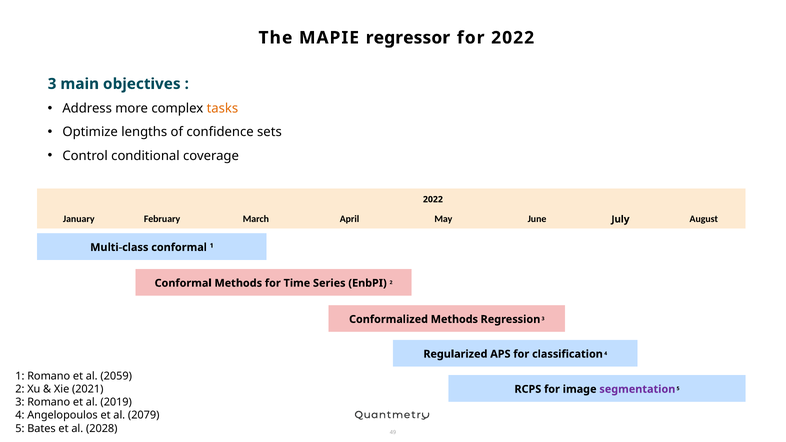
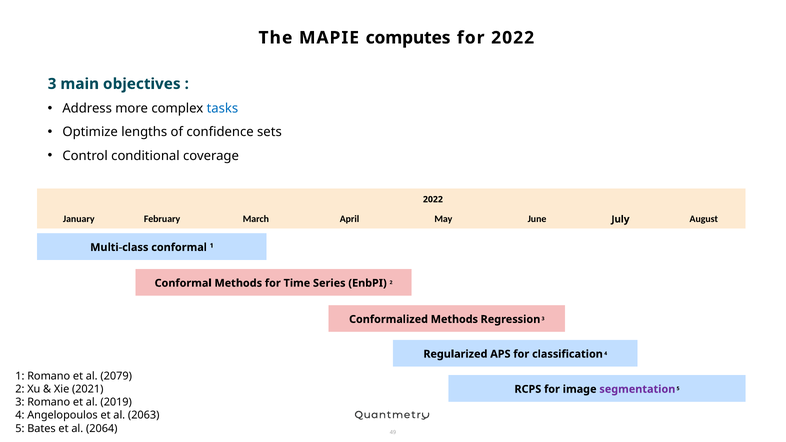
regressor: regressor -> computes
tasks colour: orange -> blue
2059: 2059 -> 2079
2079: 2079 -> 2063
2028: 2028 -> 2064
